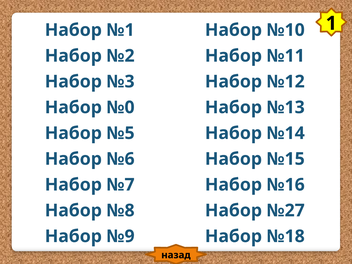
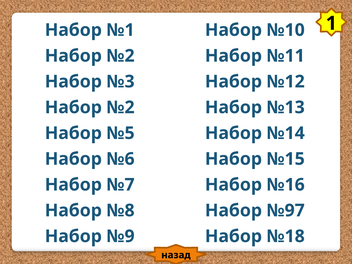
№0 at (120, 107): №0 -> №2
№27: №27 -> №97
